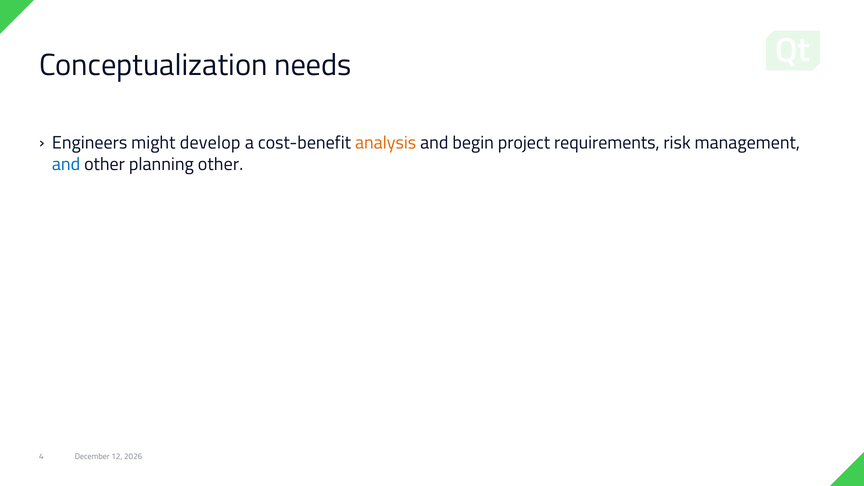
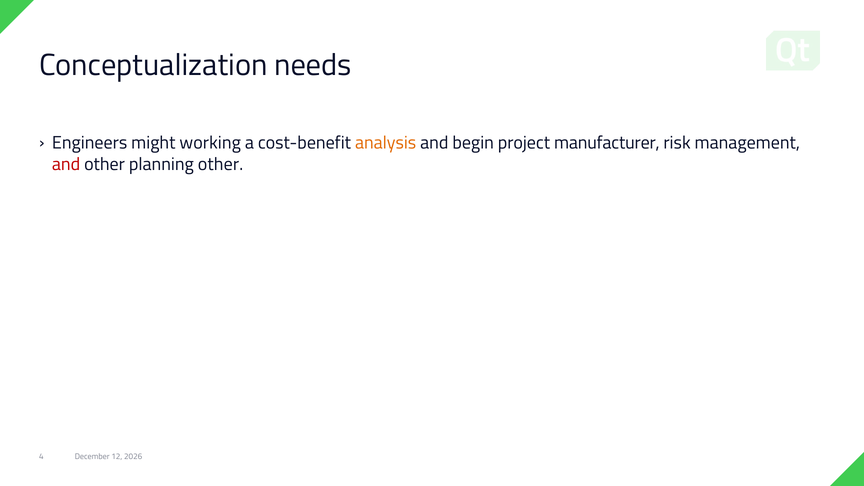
develop: develop -> working
requirements: requirements -> manufacturer
and at (66, 164) colour: blue -> red
